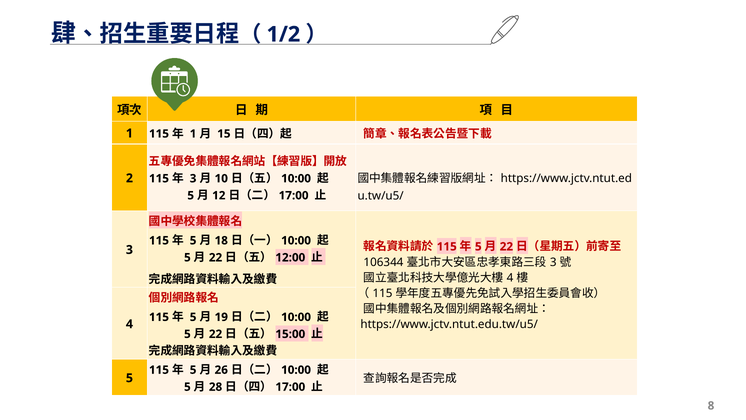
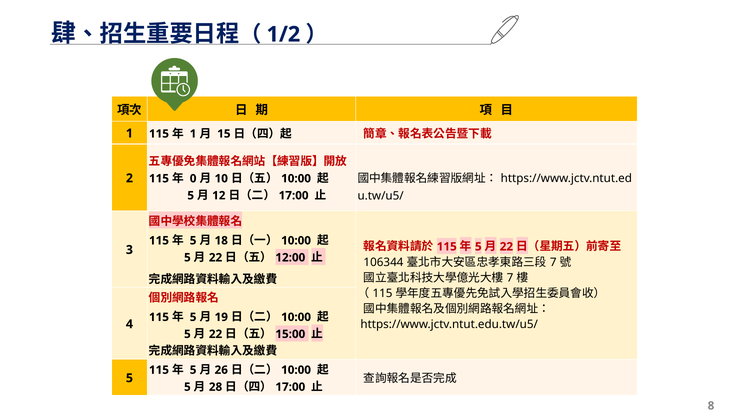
3 at (193, 178): 3 -> 0
3 at (553, 262): 3 -> 7
4 at (510, 278): 4 -> 7
